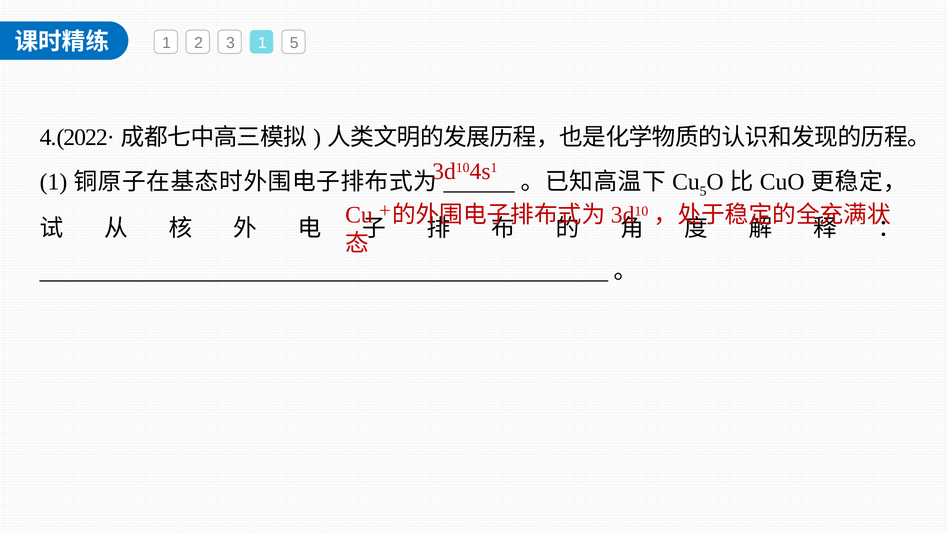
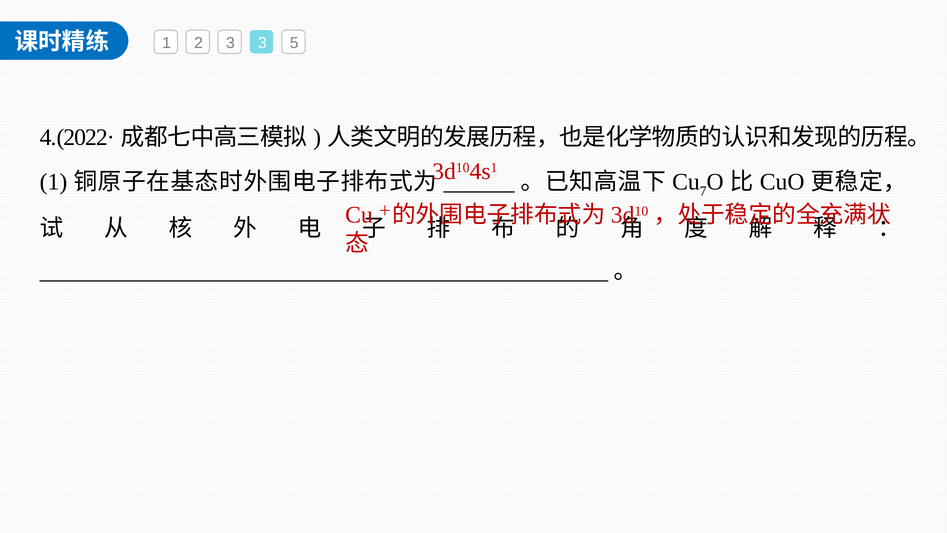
3 1: 1 -> 3
5 at (703, 191): 5 -> 7
